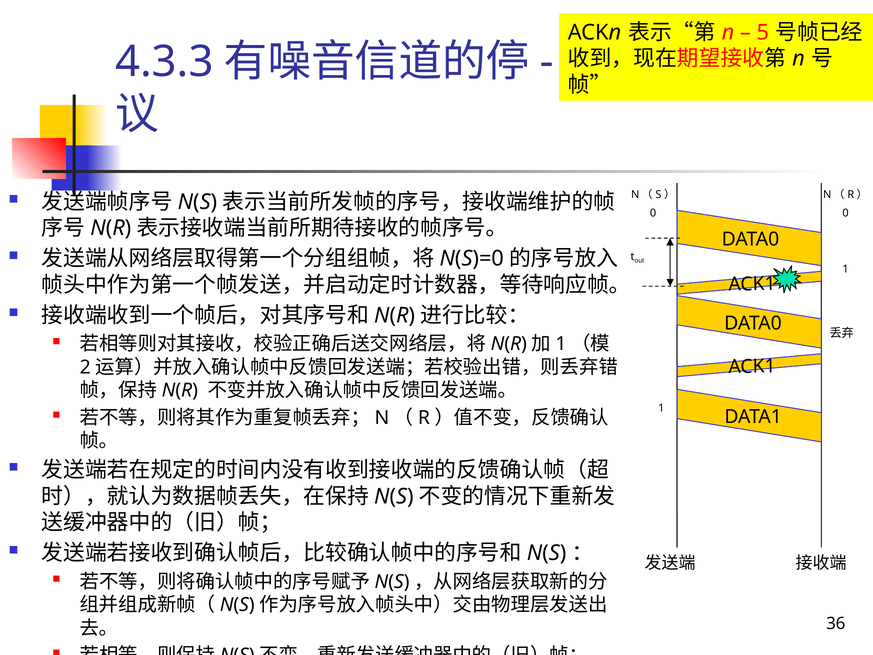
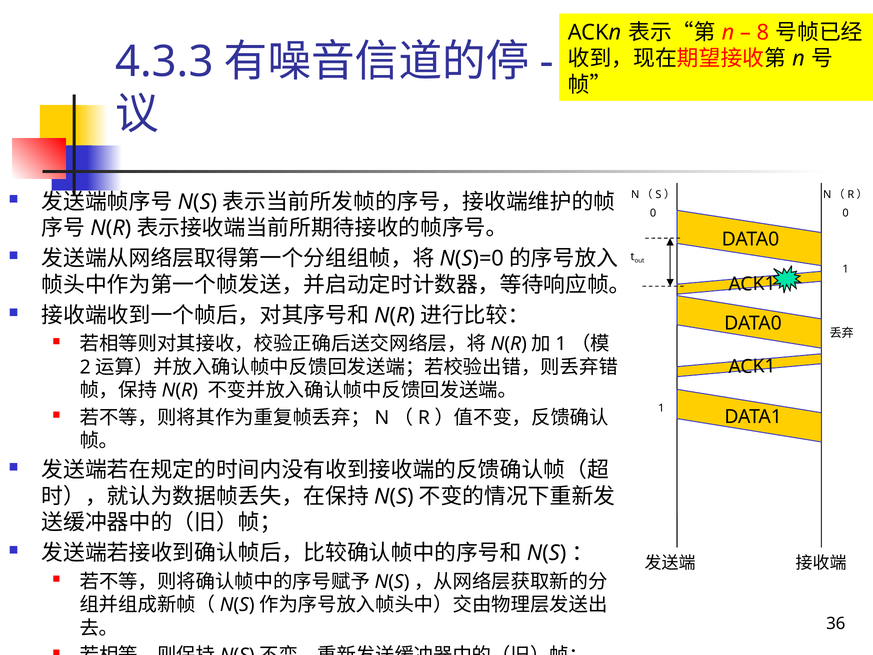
5: 5 -> 8
